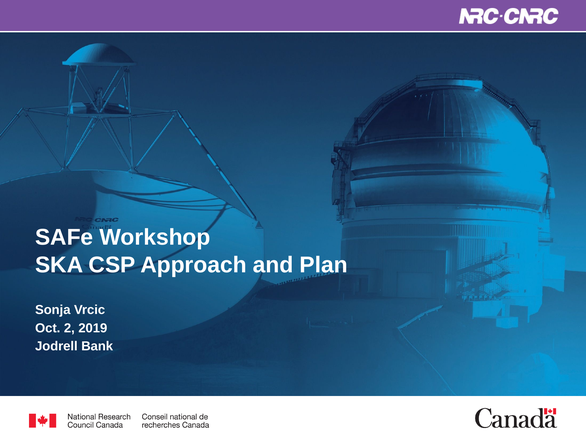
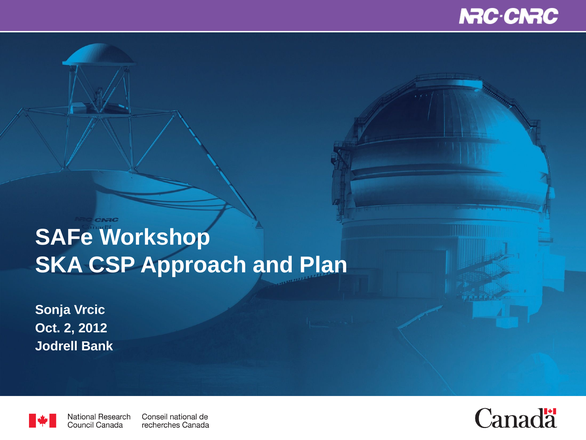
2019: 2019 -> 2012
